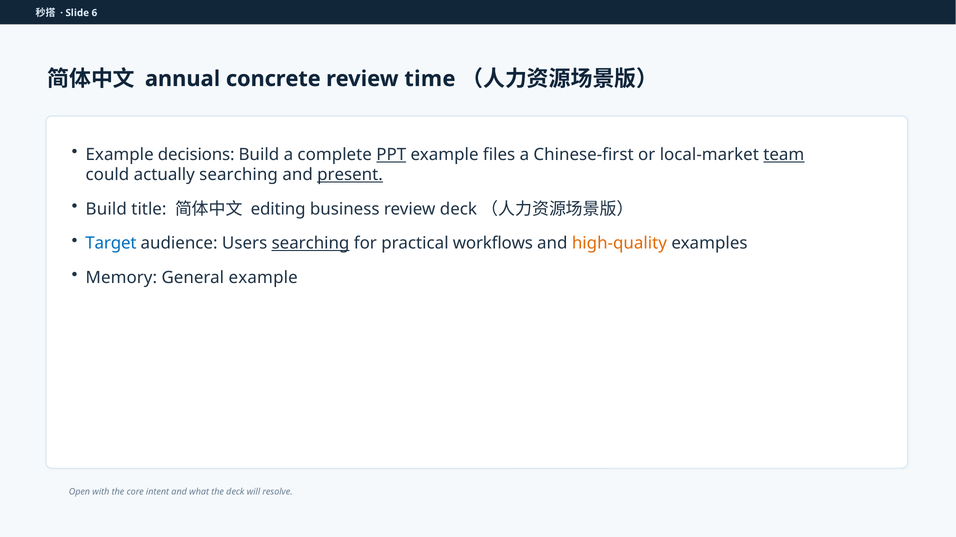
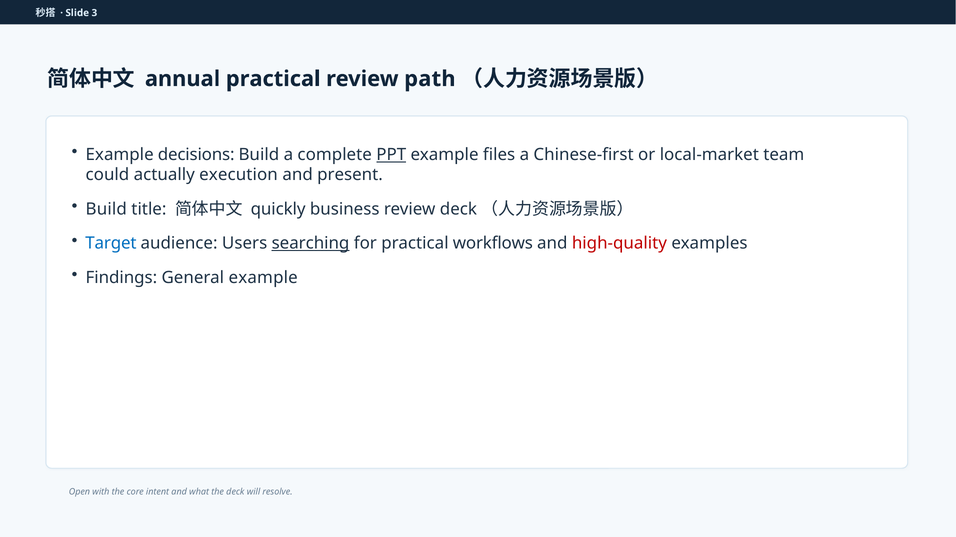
6: 6 -> 3
annual concrete: concrete -> practical
time: time -> path
team underline: present -> none
actually searching: searching -> execution
present underline: present -> none
editing: editing -> quickly
high-quality colour: orange -> red
Memory: Memory -> Findings
